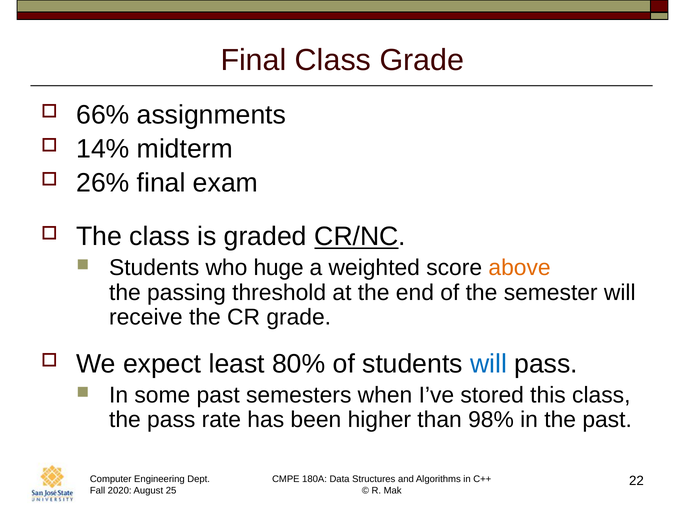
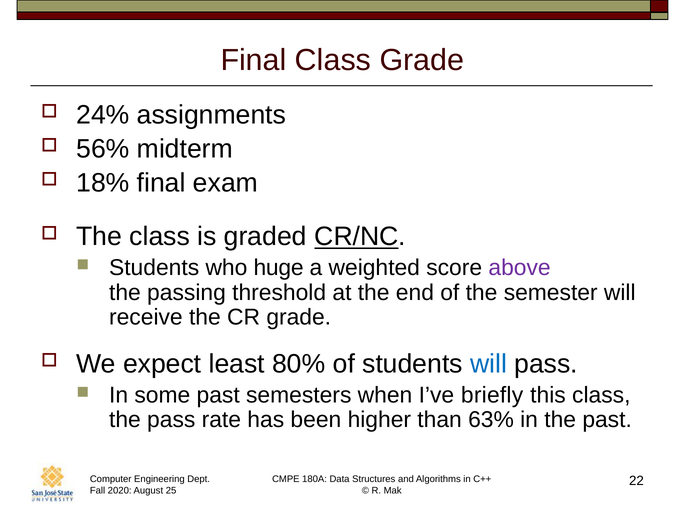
66%: 66% -> 24%
14%: 14% -> 56%
26%: 26% -> 18%
above colour: orange -> purple
stored: stored -> briefly
98%: 98% -> 63%
